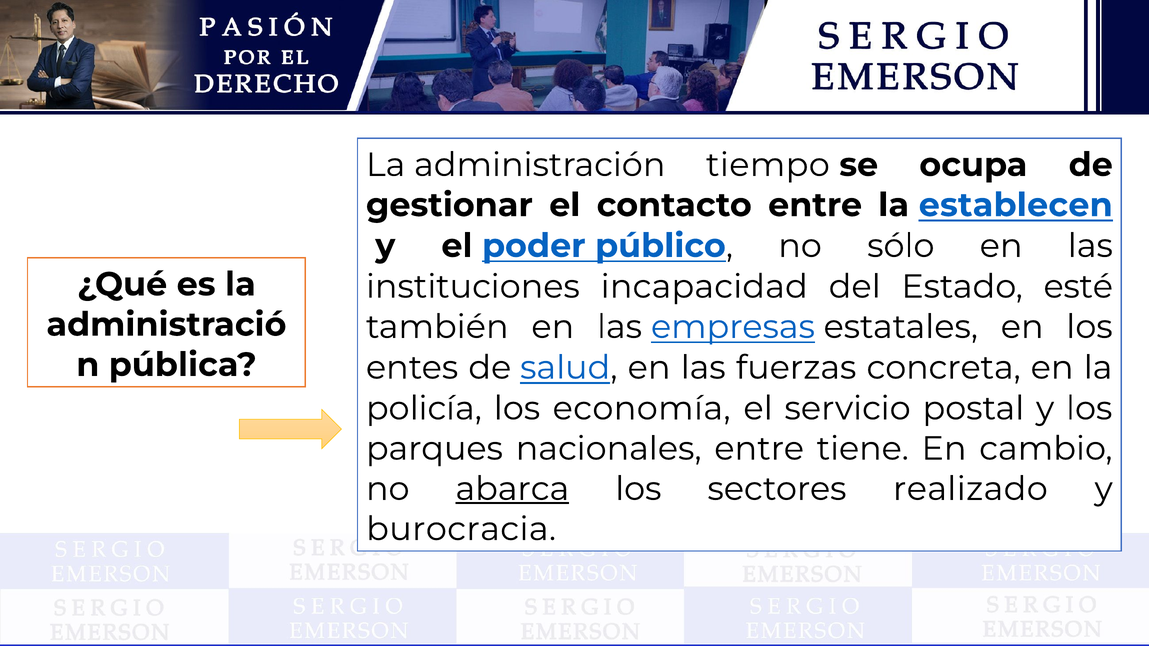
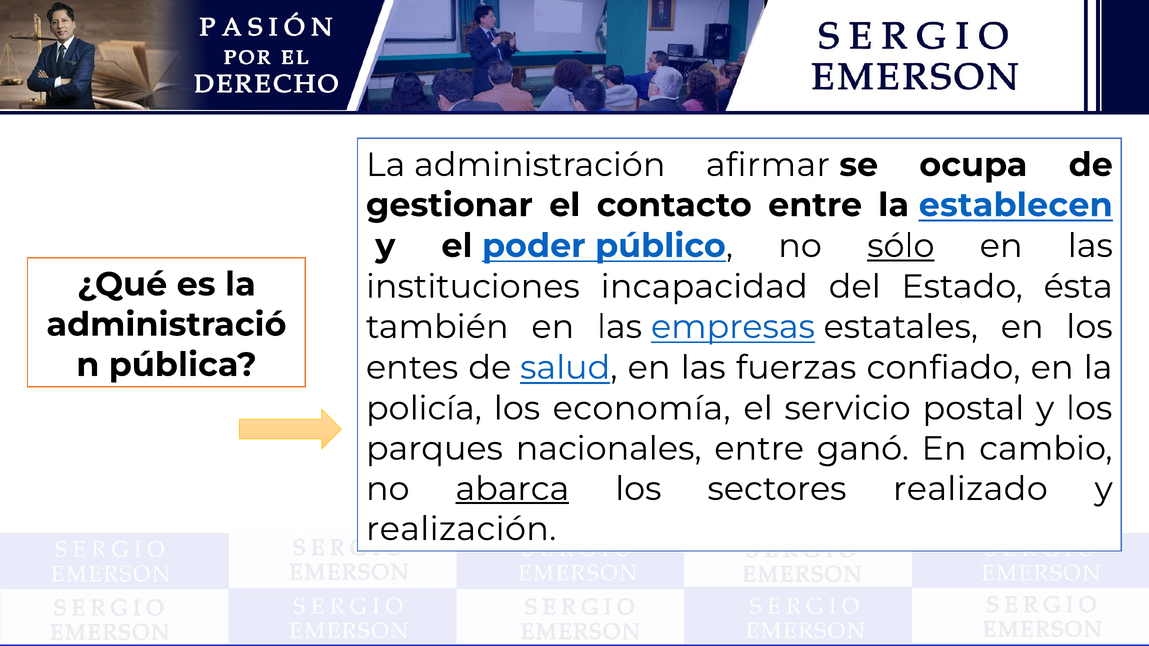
tiempo: tiempo -> afirmar
sólo underline: none -> present
esté: esté -> ésta
concreta: concreta -> confiado
tiene: tiene -> ganó
burocracia: burocracia -> realización
